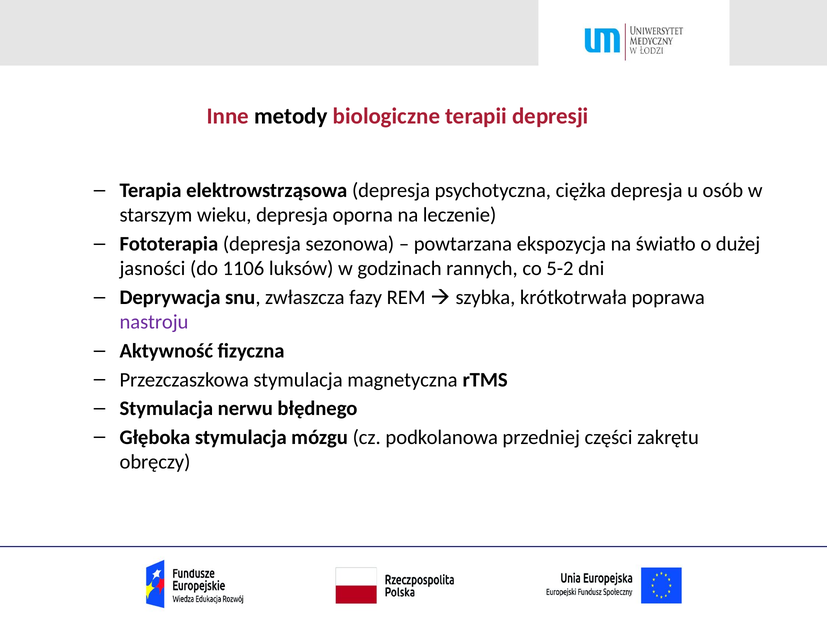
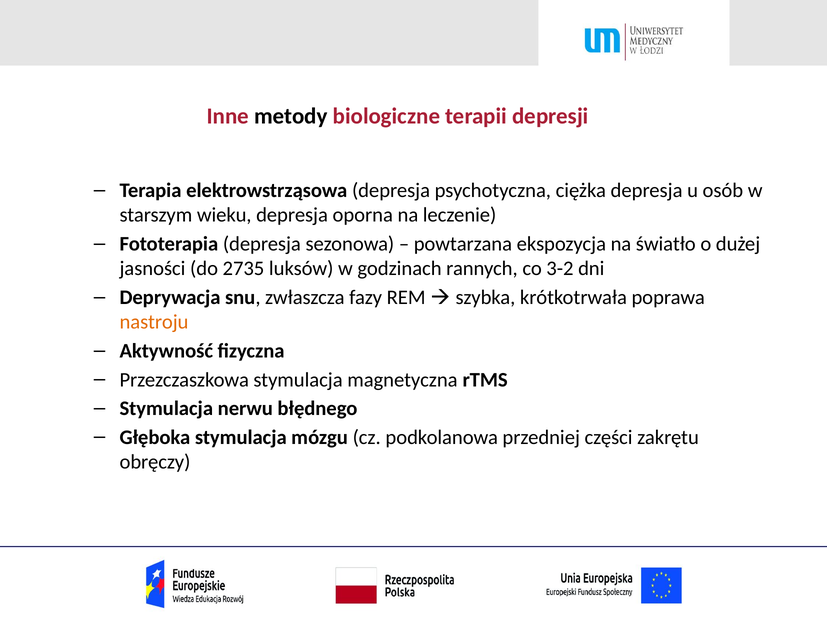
1106: 1106 -> 2735
5-2: 5-2 -> 3-2
nastroju colour: purple -> orange
